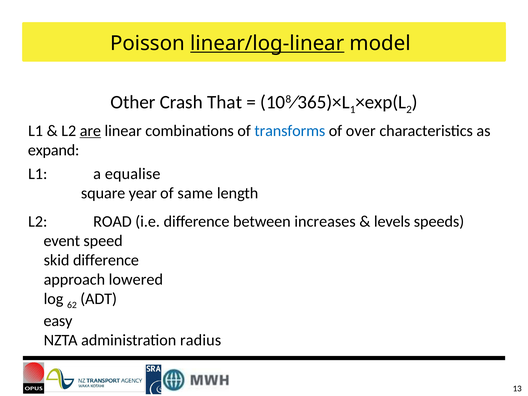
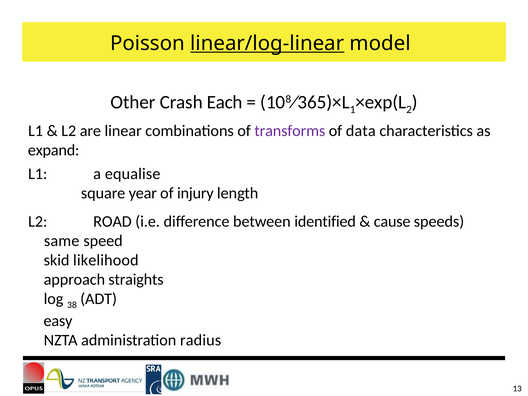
That: That -> Each
are underline: present -> none
transforms colour: blue -> purple
over: over -> data
same: same -> injury
increases: increases -> identified
levels: levels -> cause
event: event -> same
skid difference: difference -> likelihood
lowered: lowered -> straights
62: 62 -> 38
